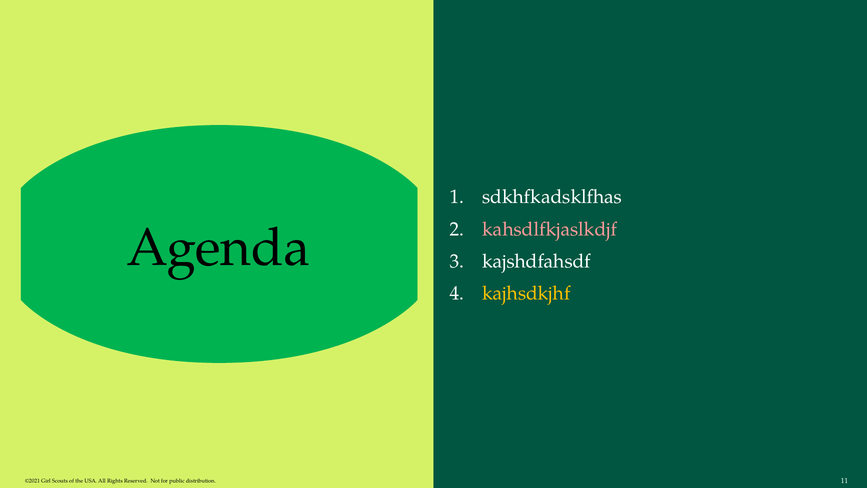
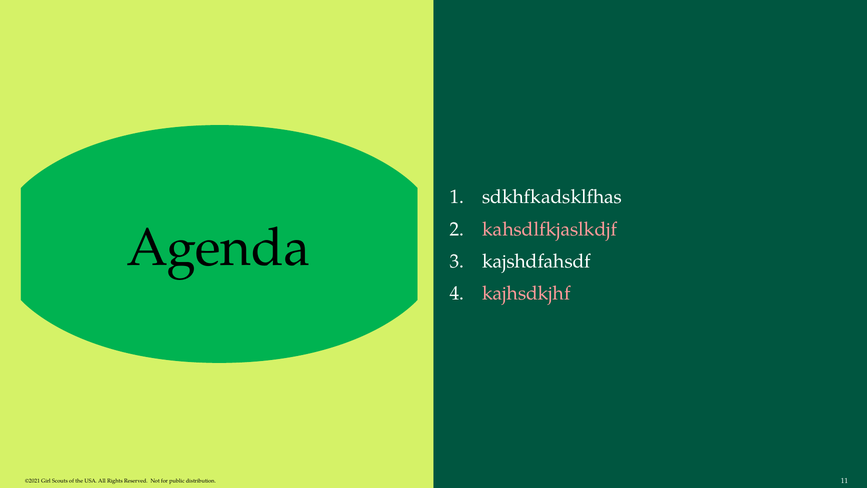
kajhsdkjhf colour: yellow -> pink
